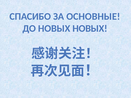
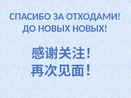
ОСНОВНЫЕ: ОСНОВНЫЕ -> ОТХОДАМИ
